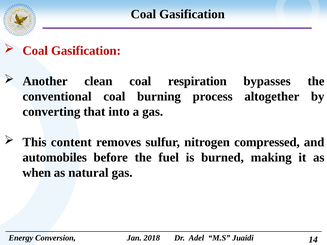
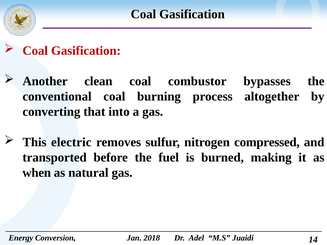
respiration: respiration -> combustor
content: content -> electric
automobiles: automobiles -> transported
